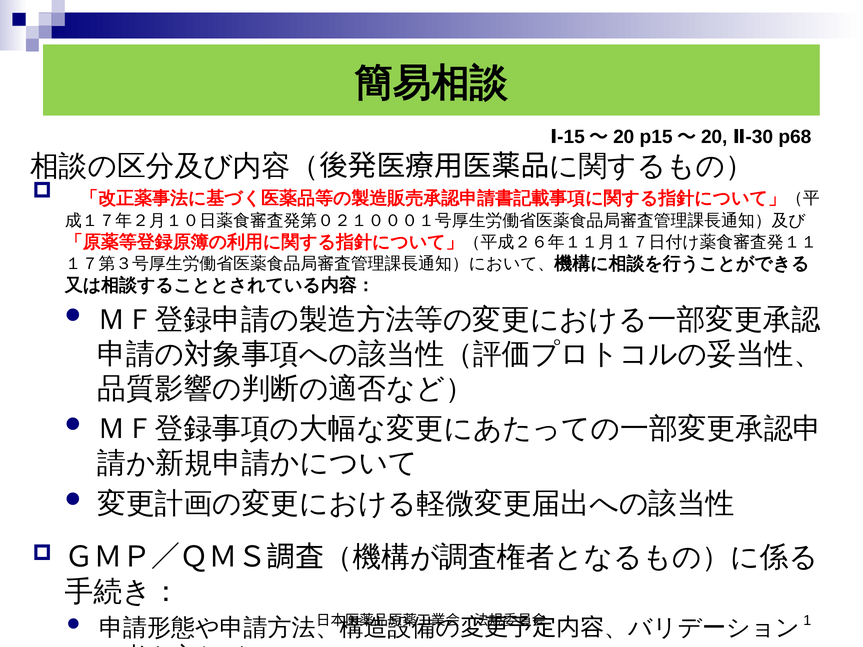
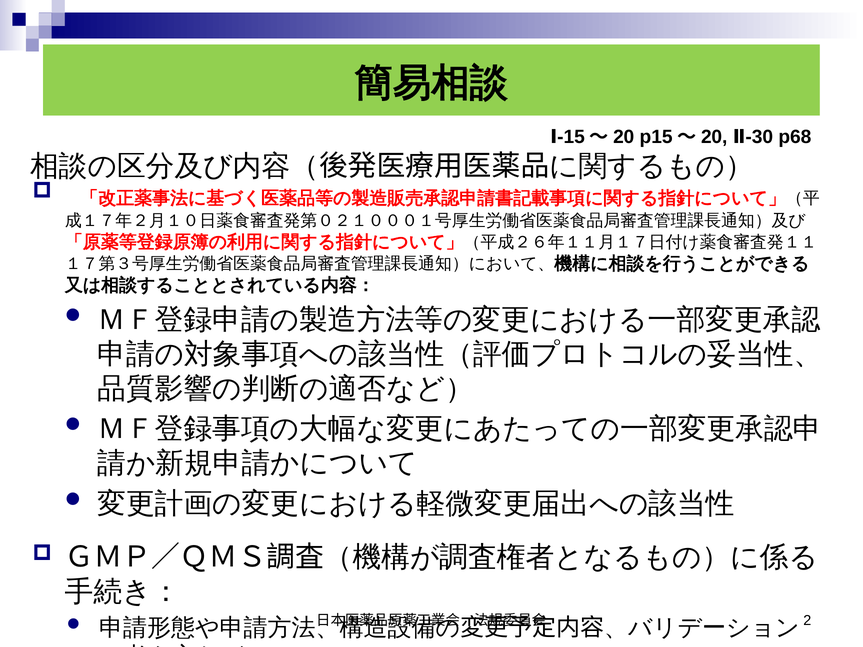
1: 1 -> 2
